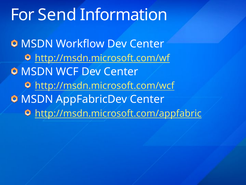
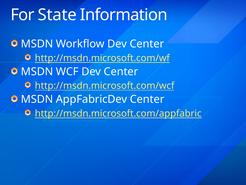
Send: Send -> State
